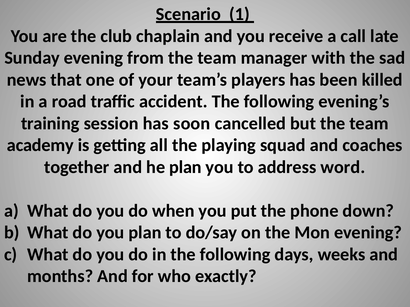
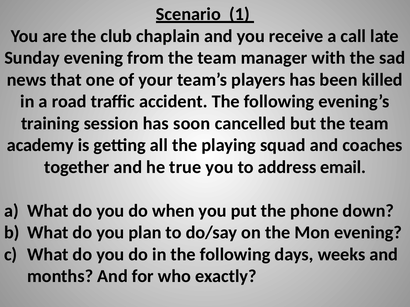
he plan: plan -> true
word: word -> email
